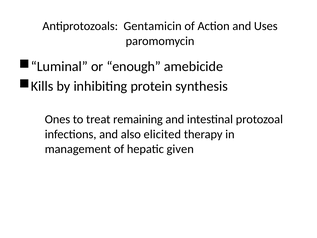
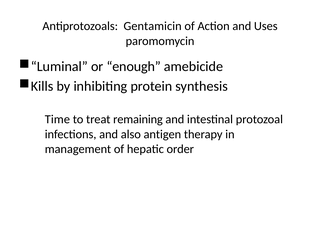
Ones: Ones -> Time
elicited: elicited -> antigen
given: given -> order
